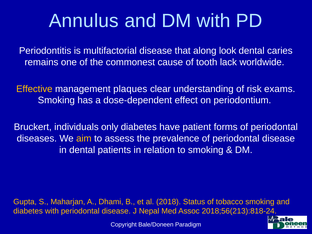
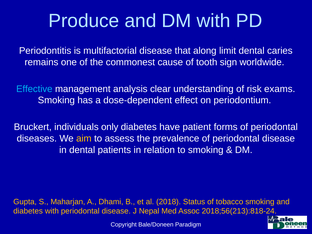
Annulus: Annulus -> Produce
look: look -> limit
lack: lack -> sign
Effective colour: yellow -> light blue
plaques: plaques -> analysis
